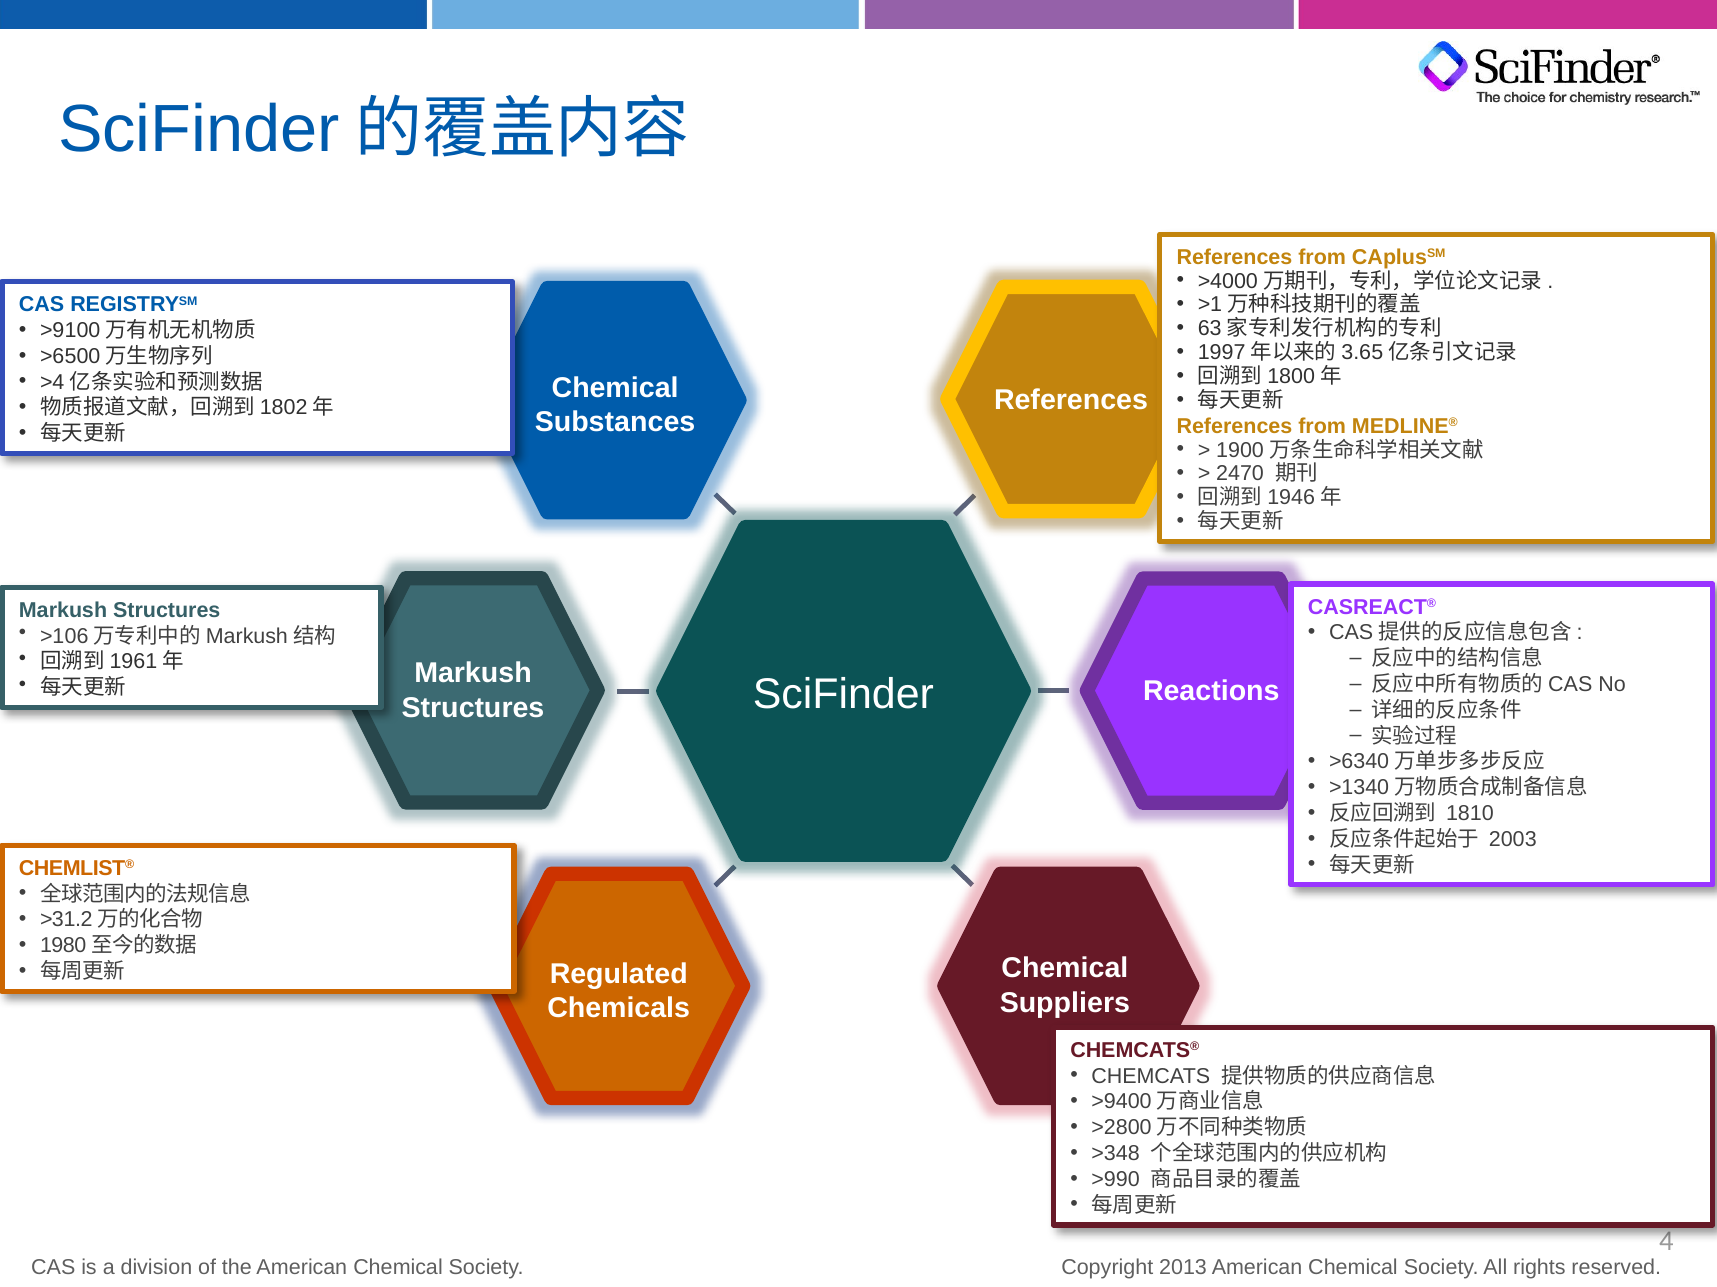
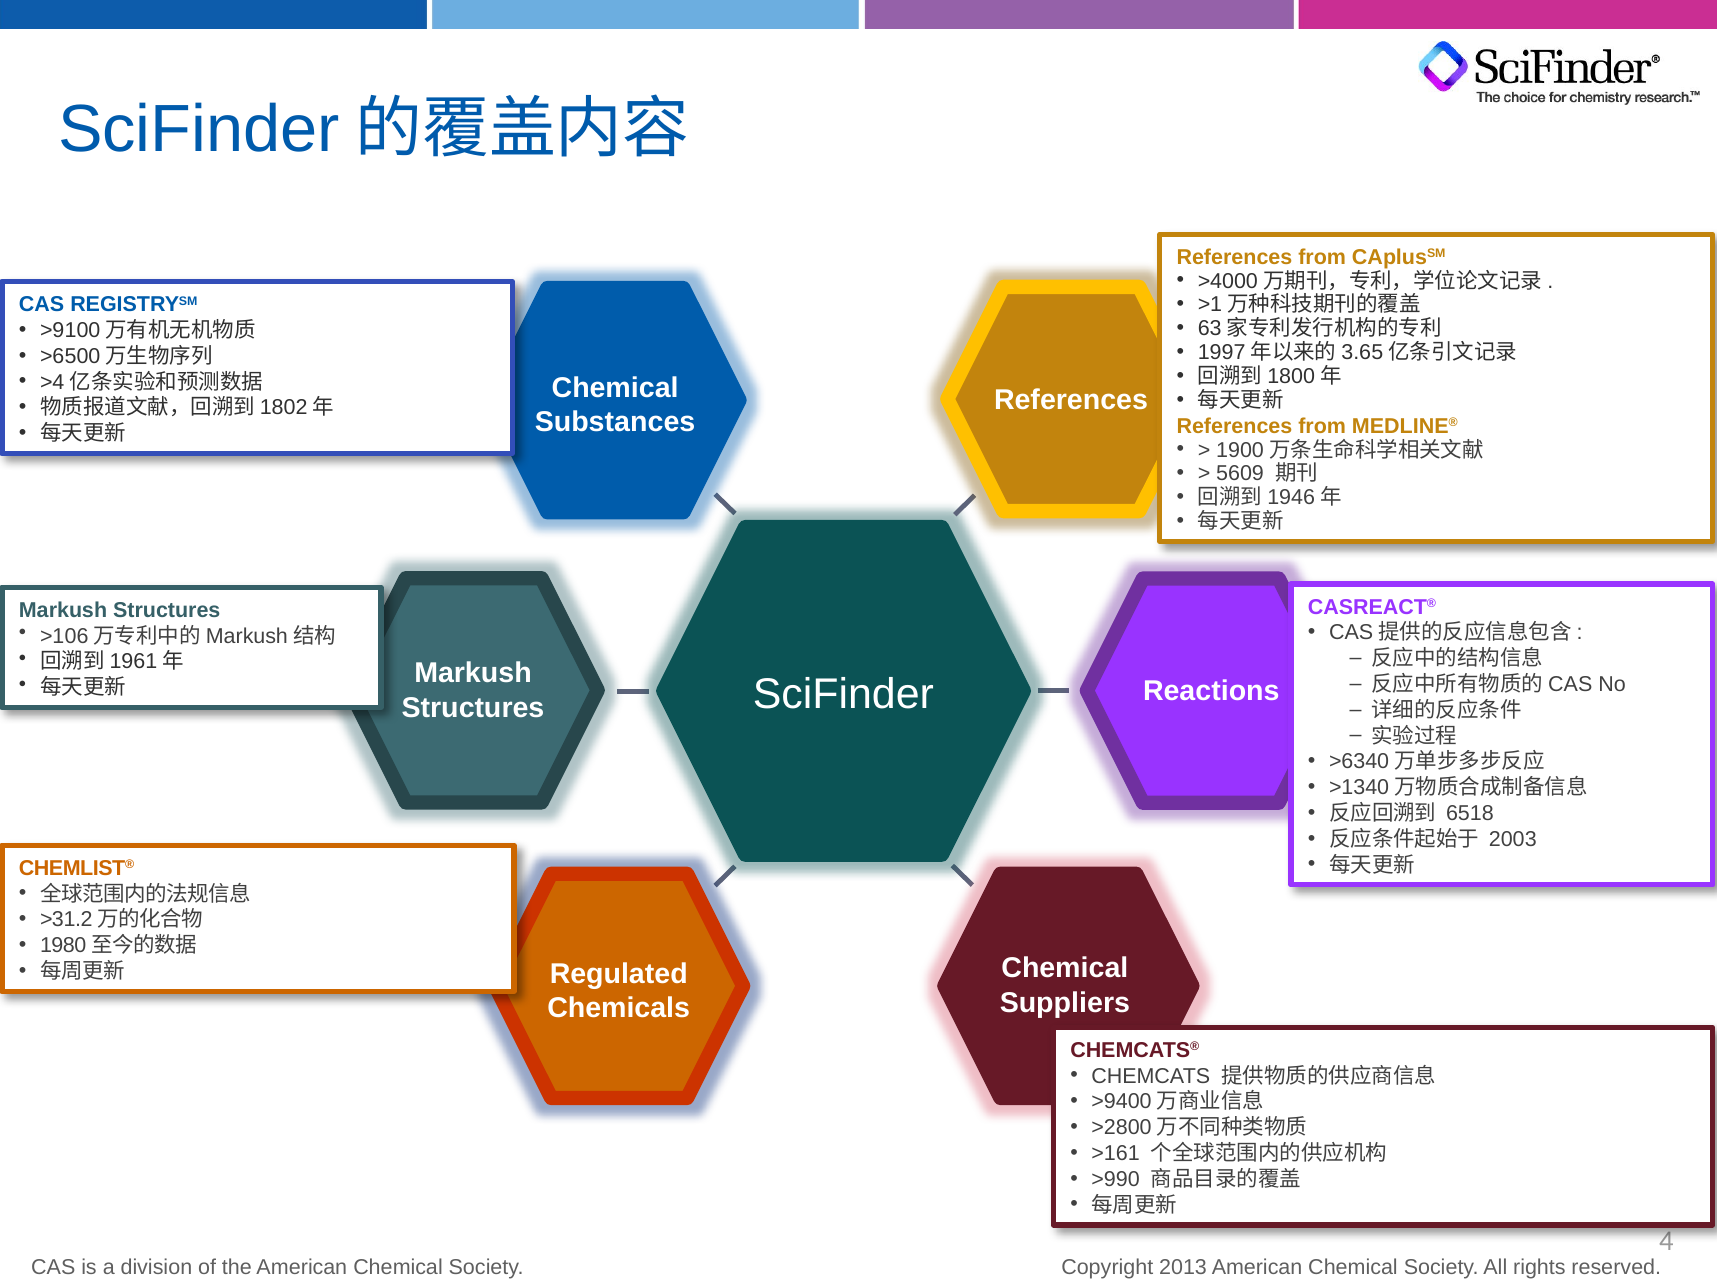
2470: 2470 -> 5609
1810: 1810 -> 6518
>348: >348 -> >161
